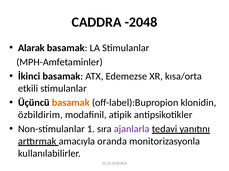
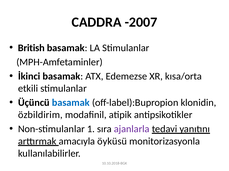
-2048: -2048 -> -2007
Alarak: Alarak -> British
basamak at (71, 103) colour: orange -> blue
oranda: oranda -> öyküsü
